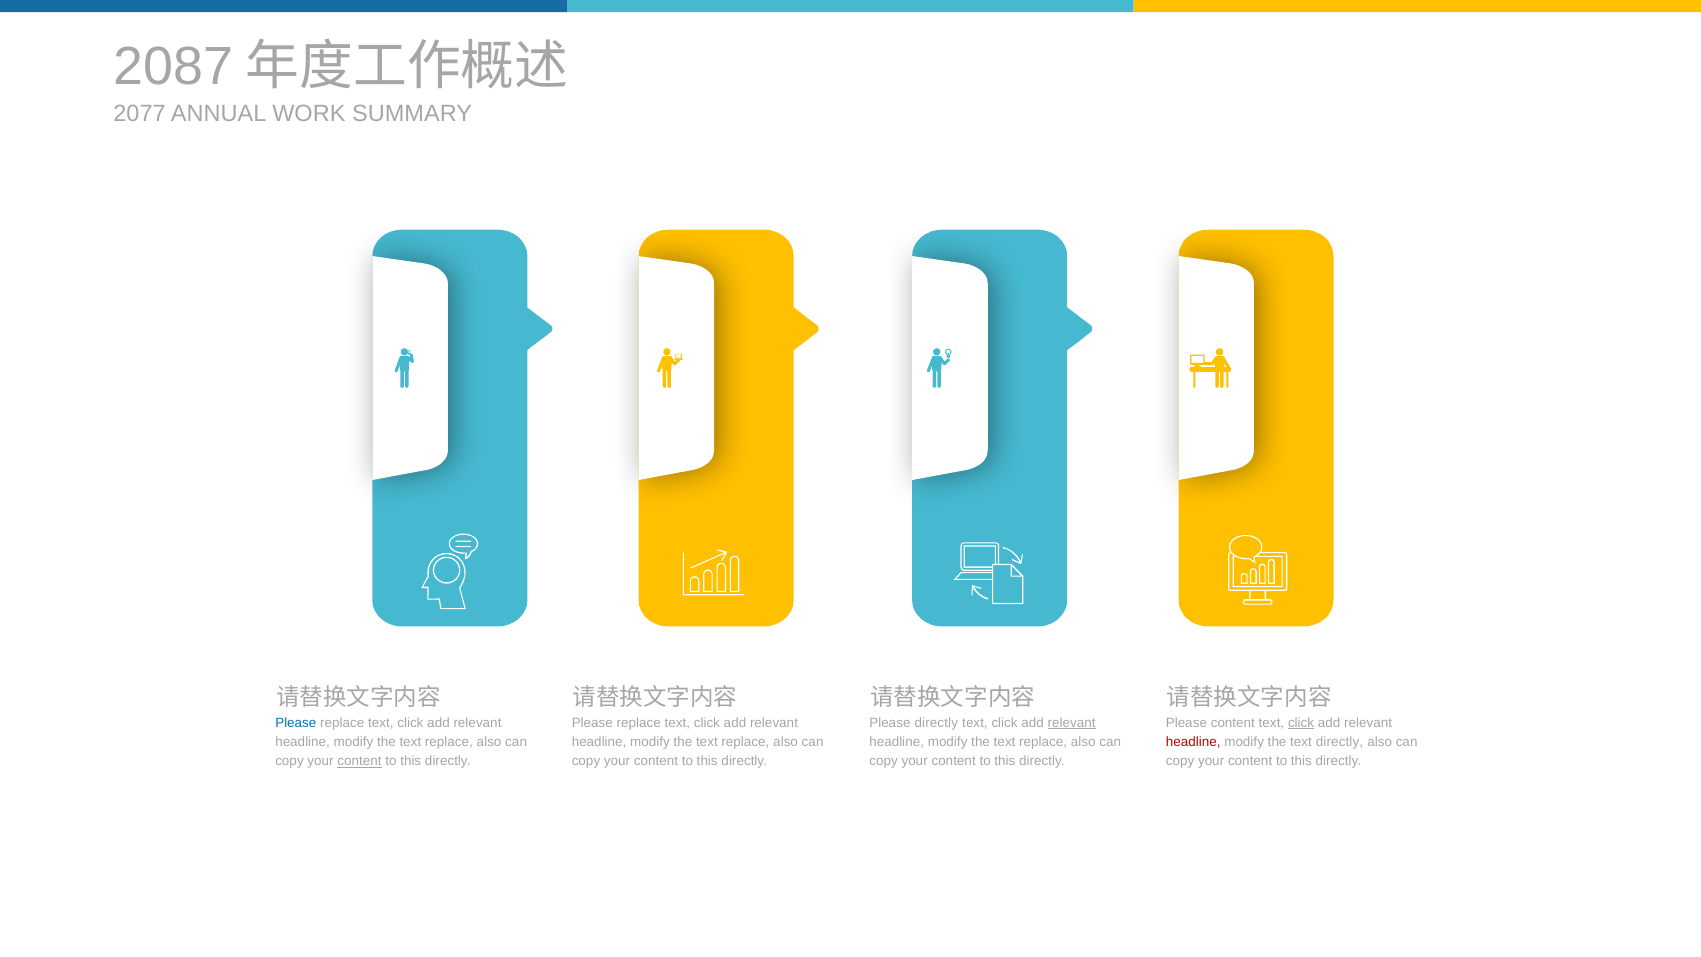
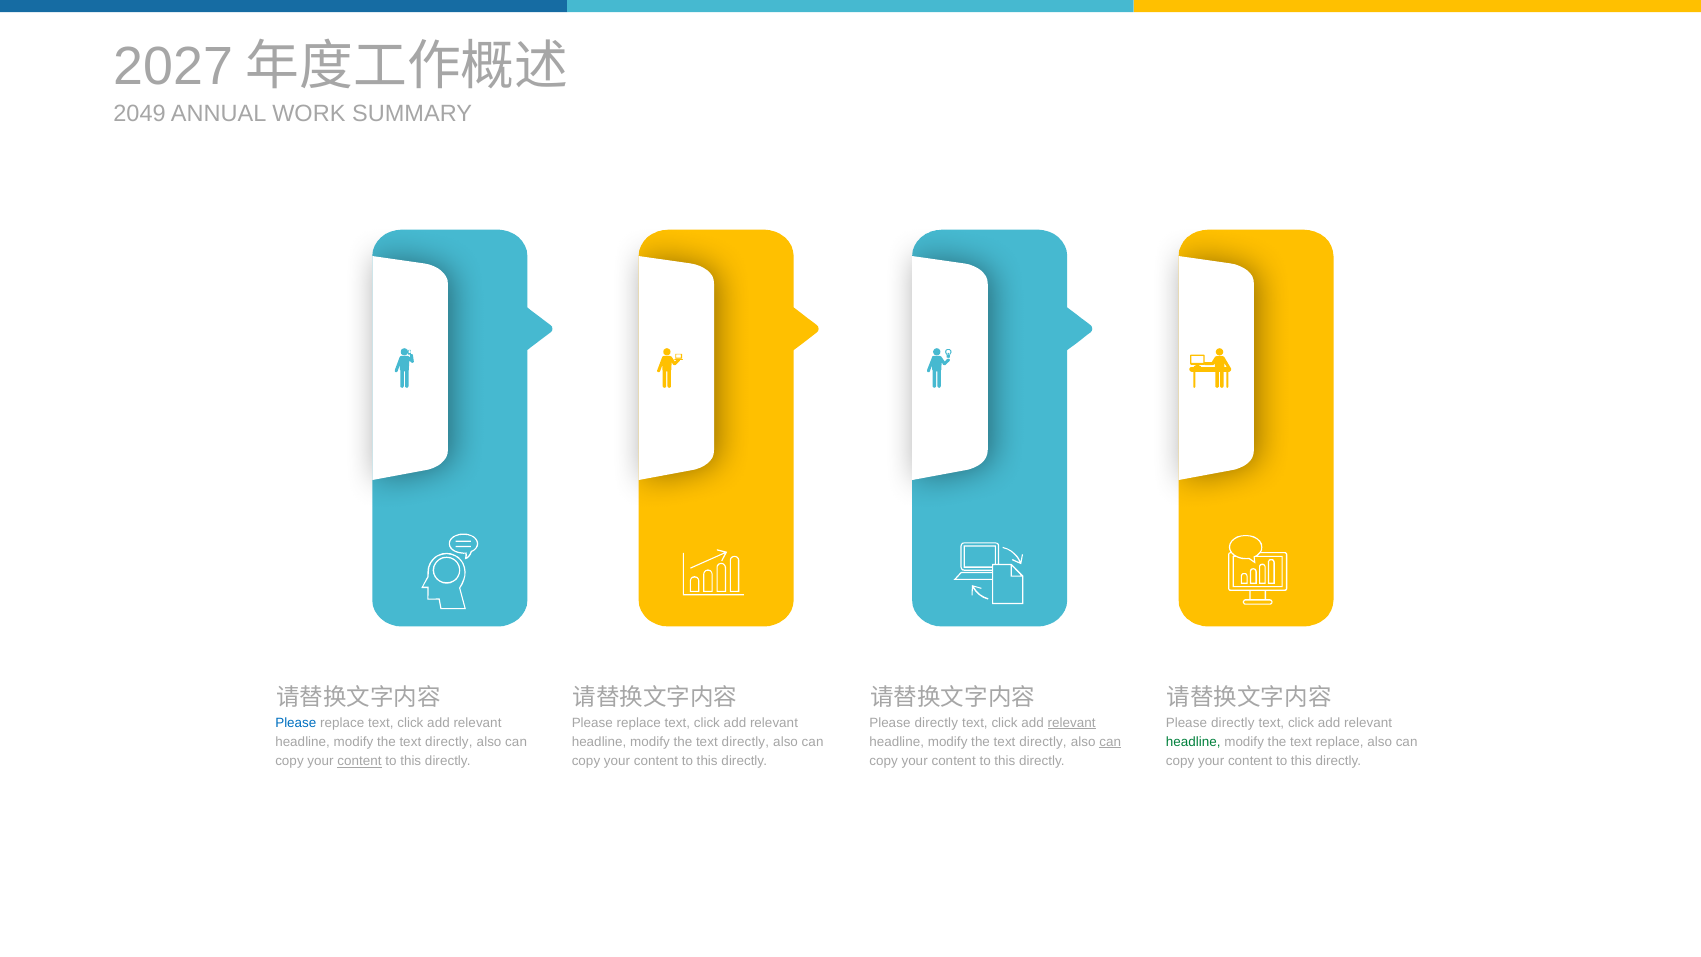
2087: 2087 -> 2027
2077: 2077 -> 2049
content at (1233, 722): content -> directly
click at (1301, 722) underline: present -> none
replace at (449, 742): replace -> directly
replace at (745, 742): replace -> directly
replace at (1043, 742): replace -> directly
can at (1110, 742) underline: none -> present
headline at (1193, 742) colour: red -> green
text directly: directly -> replace
